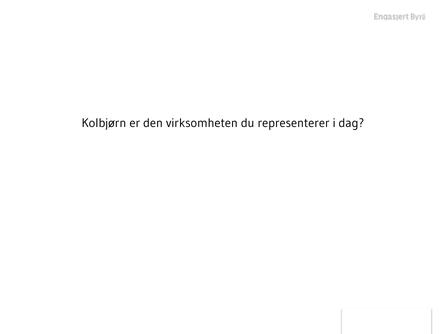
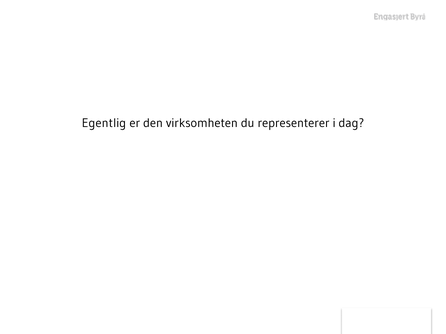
Kolbjørn: Kolbjørn -> Egentlig
